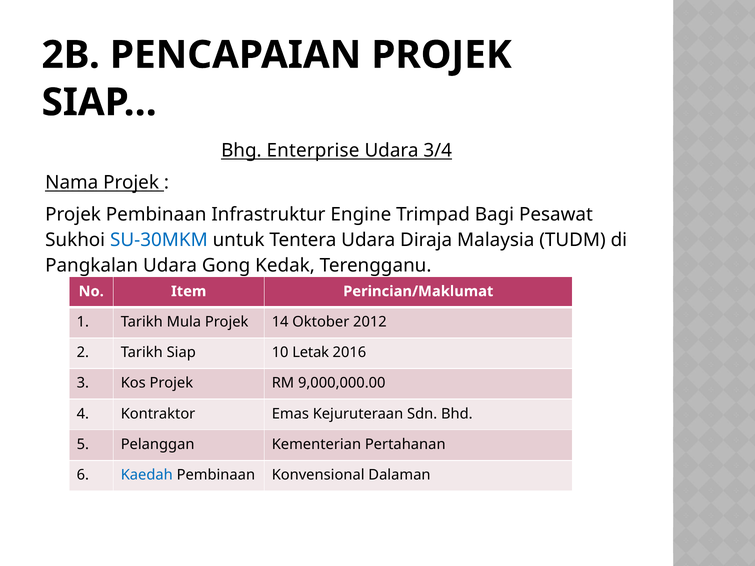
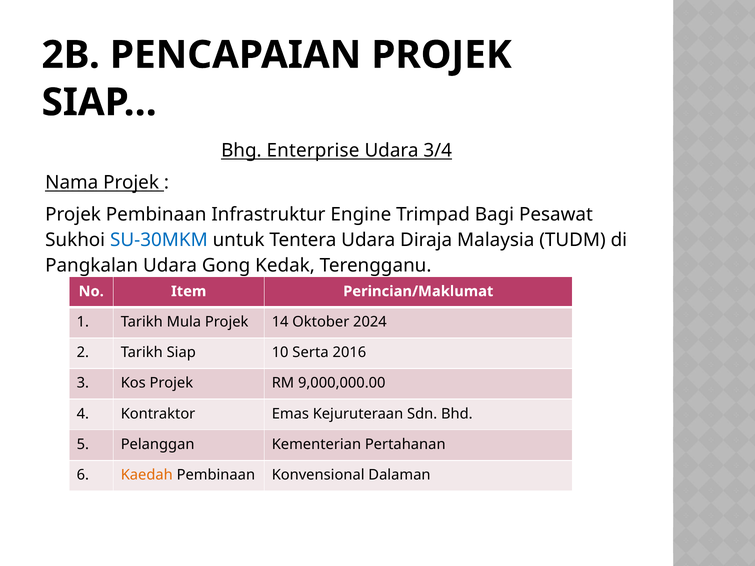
2012: 2012 -> 2024
Letak: Letak -> Serta
Kaedah colour: blue -> orange
